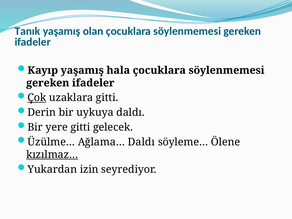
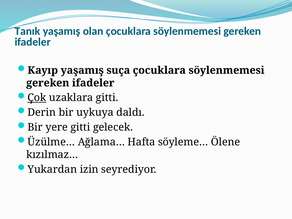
hala: hala -> suça
Ağlama… Daldı: Daldı -> Hafta
kızılmaz… underline: present -> none
